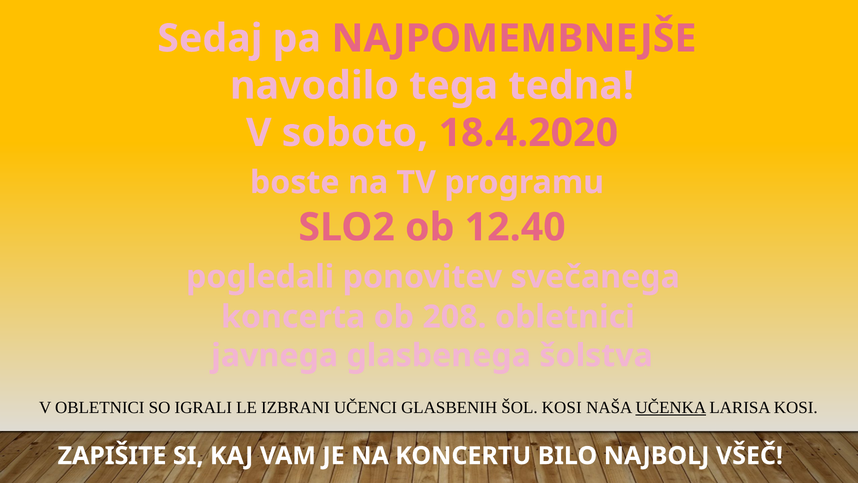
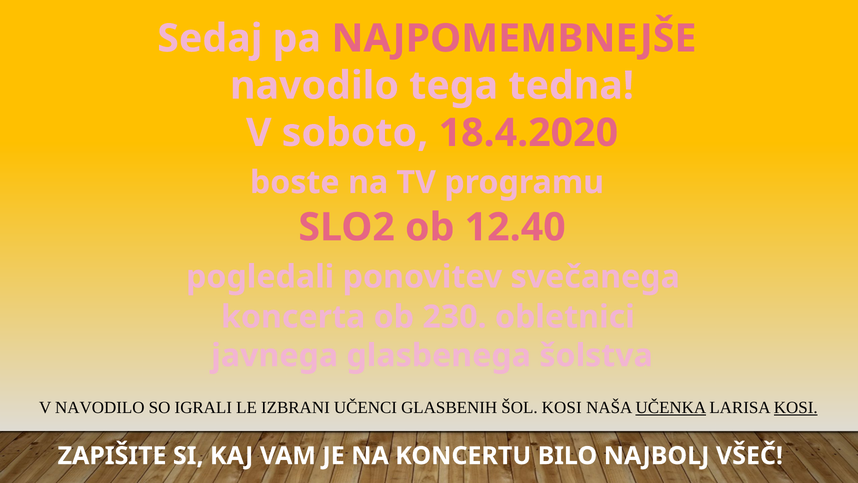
208: 208 -> 230
V OBLETNICI: OBLETNICI -> NAVODILO
KOSI at (796, 407) underline: none -> present
